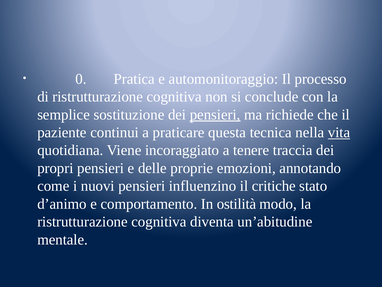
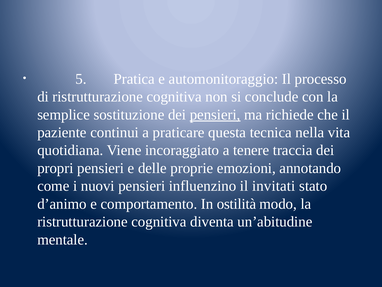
0: 0 -> 5
vita underline: present -> none
critiche: critiche -> invitati
